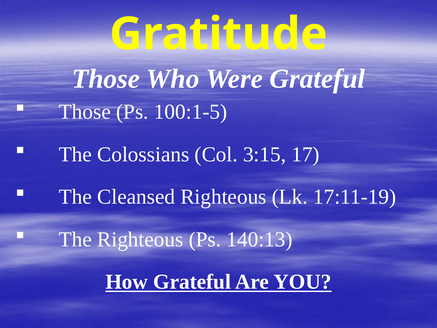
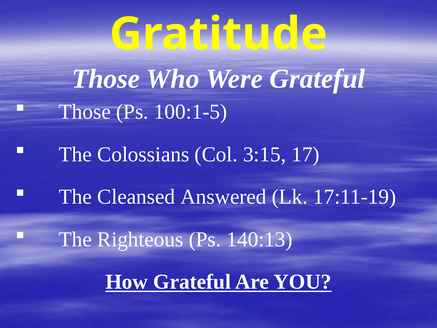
Cleansed Righteous: Righteous -> Answered
